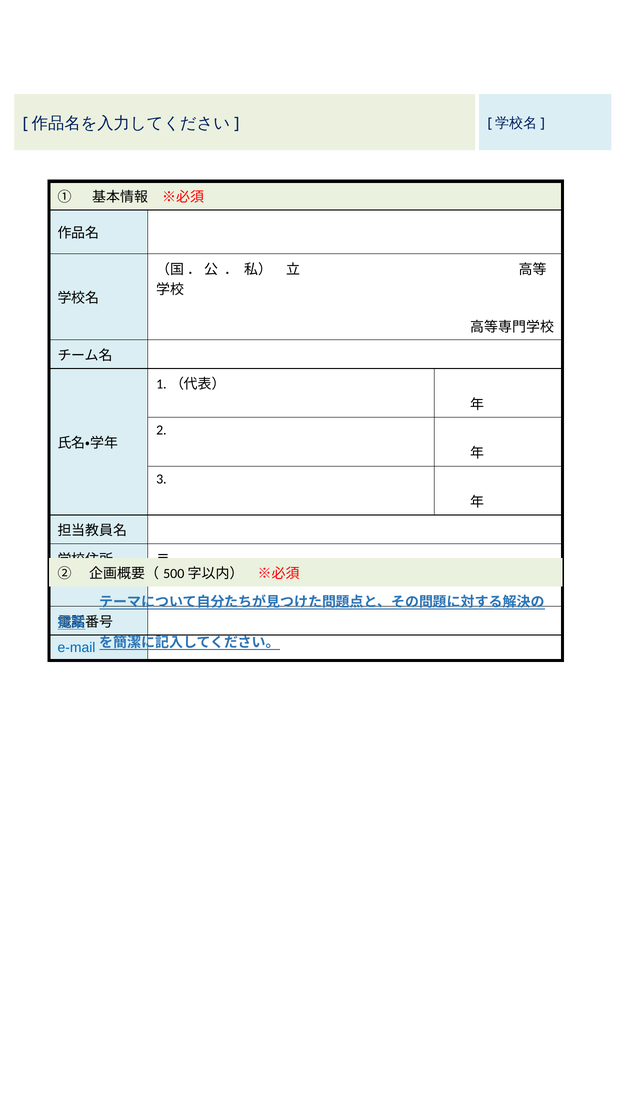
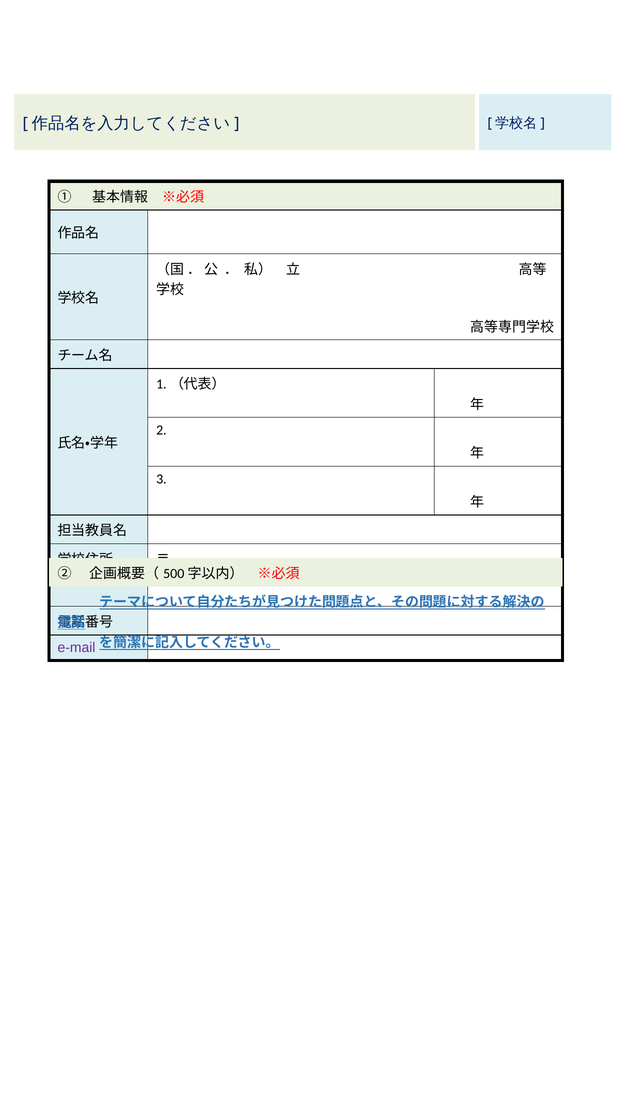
e-mail colour: blue -> purple
